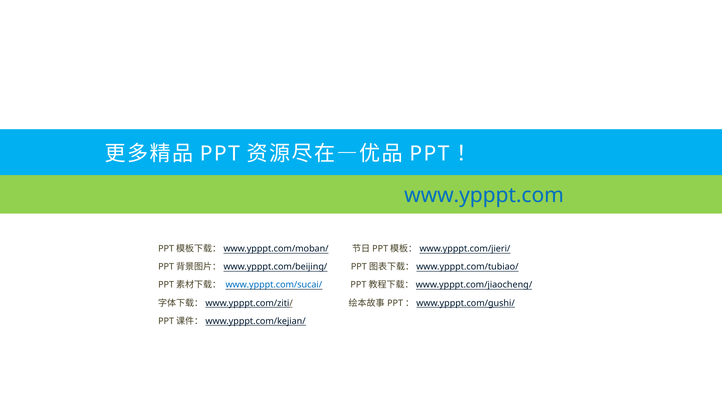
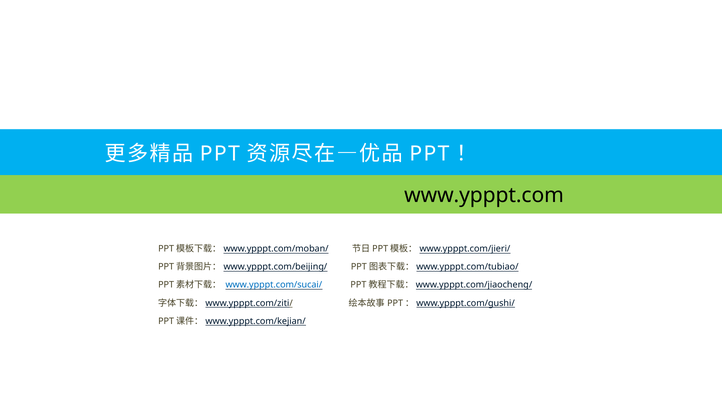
www.ypppt.com colour: blue -> black
